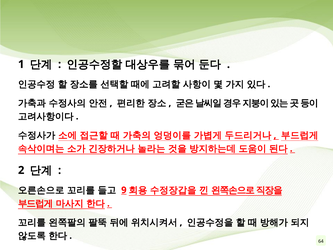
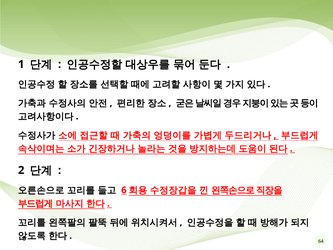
9: 9 -> 6
